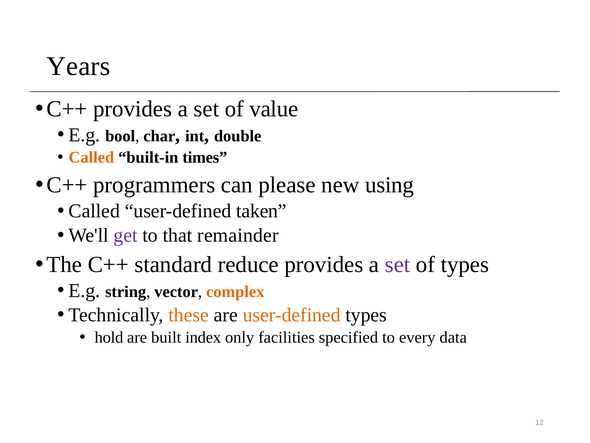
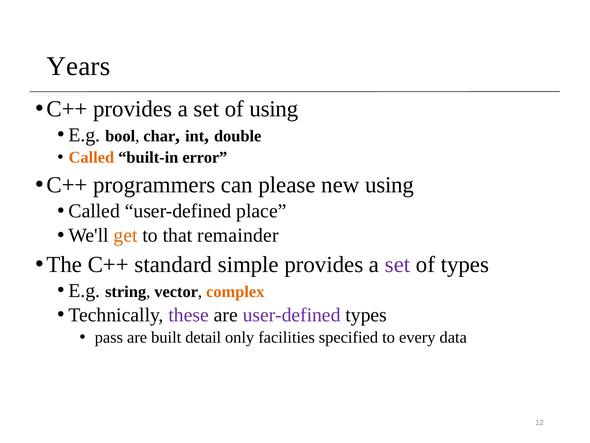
of value: value -> using
times: times -> error
taken: taken -> place
get colour: purple -> orange
reduce: reduce -> simple
these colour: orange -> purple
user-defined at (292, 315) colour: orange -> purple
hold: hold -> pass
index: index -> detail
